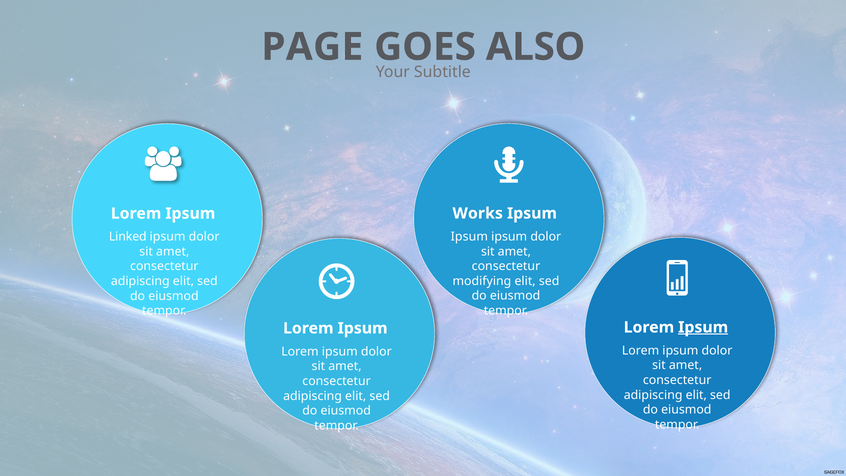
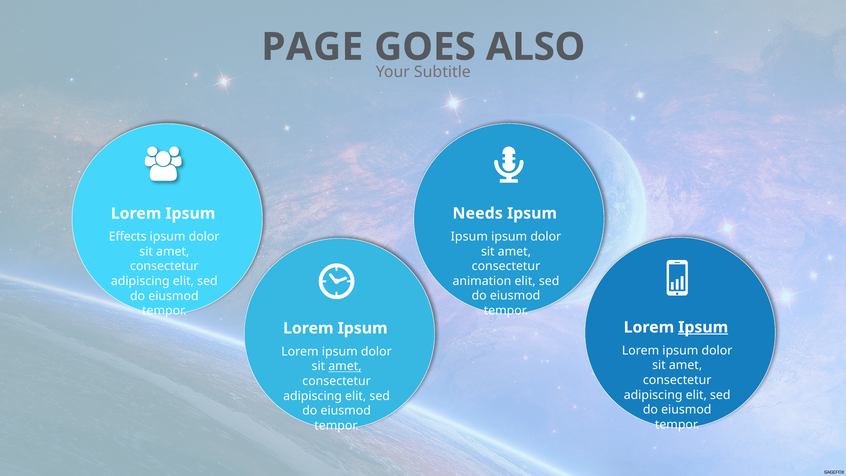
Works: Works -> Needs
Linked: Linked -> Effects
modifying: modifying -> animation
amet at (345, 366) underline: none -> present
